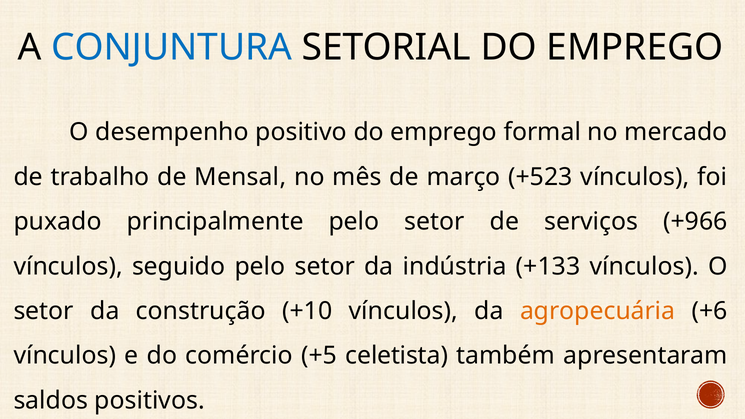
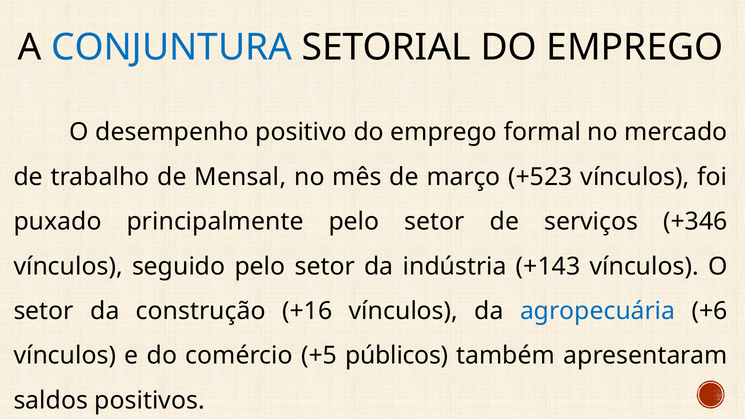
+966: +966 -> +346
+133: +133 -> +143
+10: +10 -> +16
agropecuária colour: orange -> blue
celetista: celetista -> públicos
